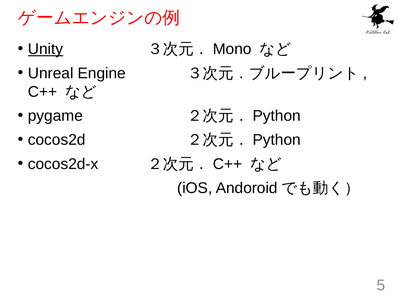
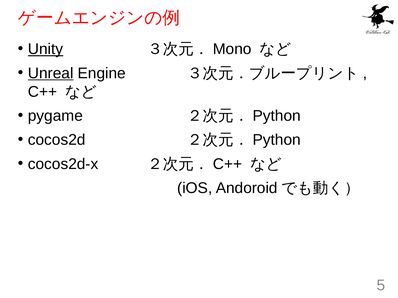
Unreal underline: none -> present
